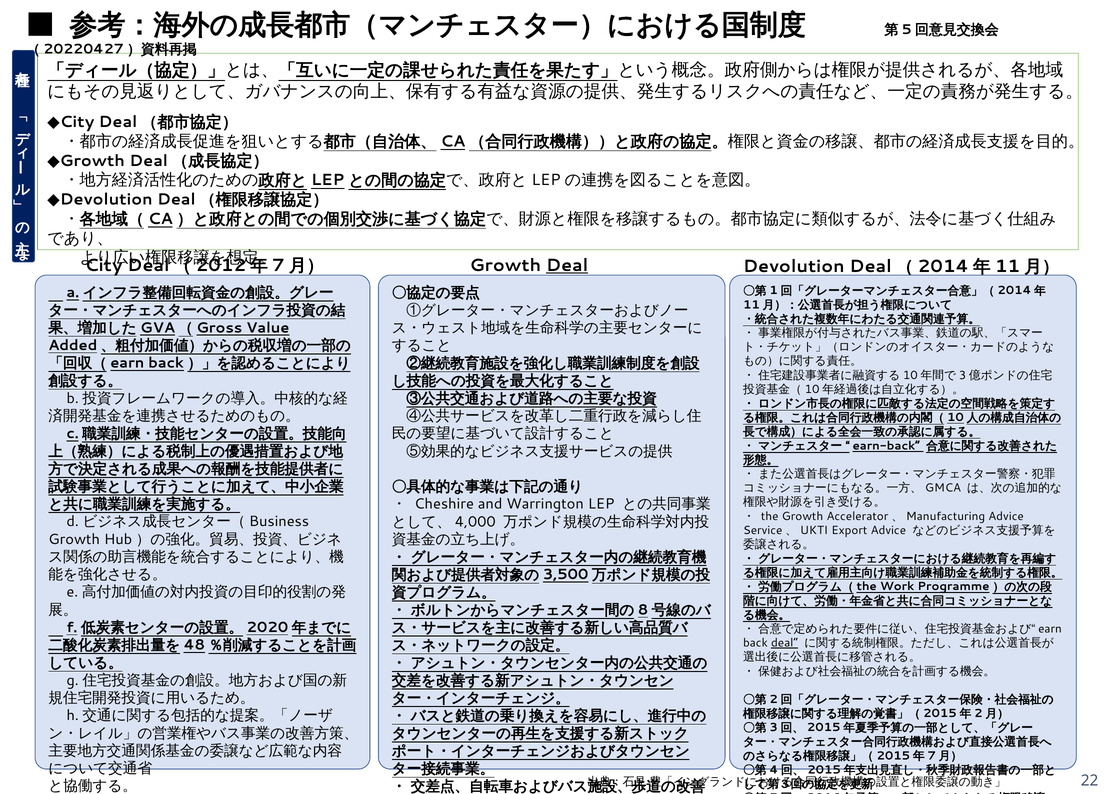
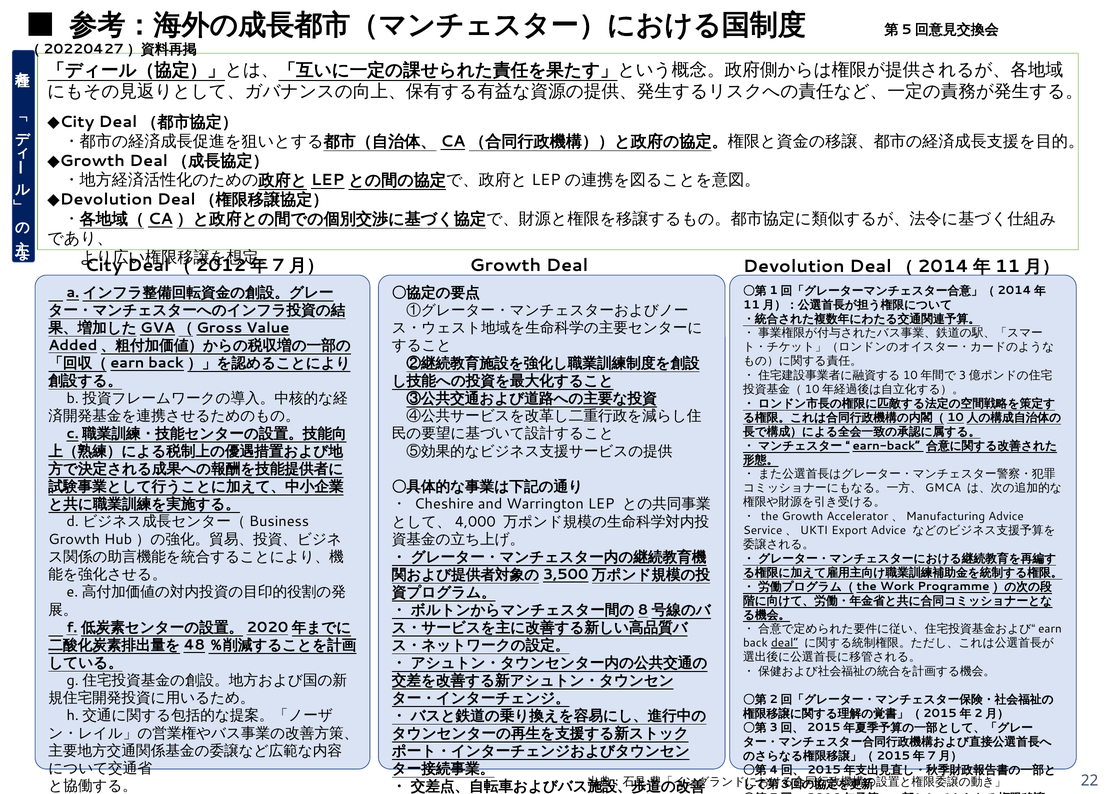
Deal at (567, 265) underline: present -> none
